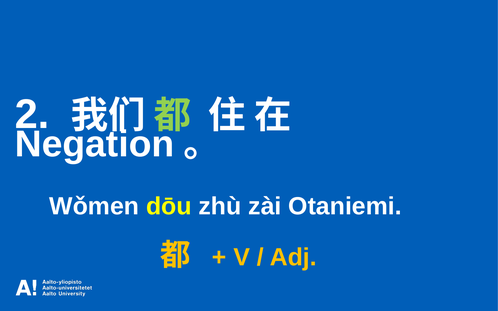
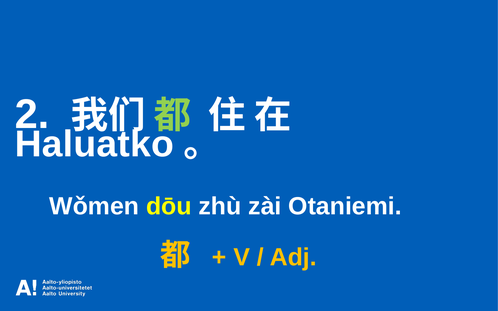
Negation: Negation -> Haluatko
